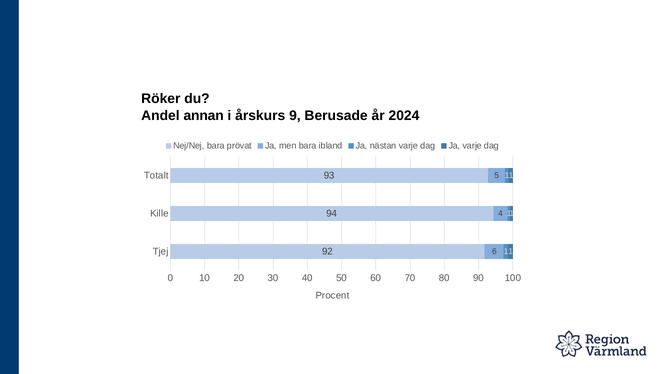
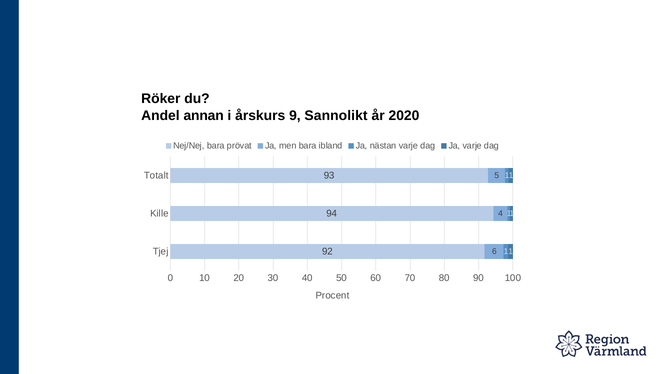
Berusade: Berusade -> Sannolikt
2024: 2024 -> 2020
